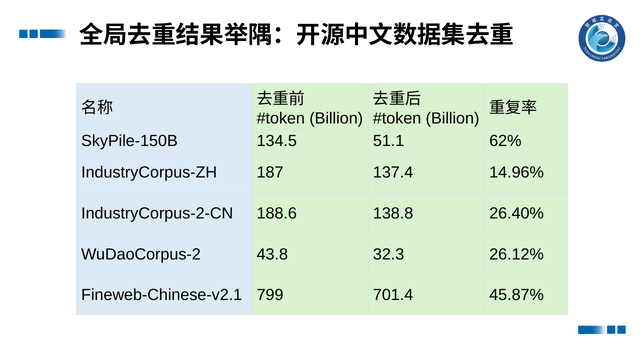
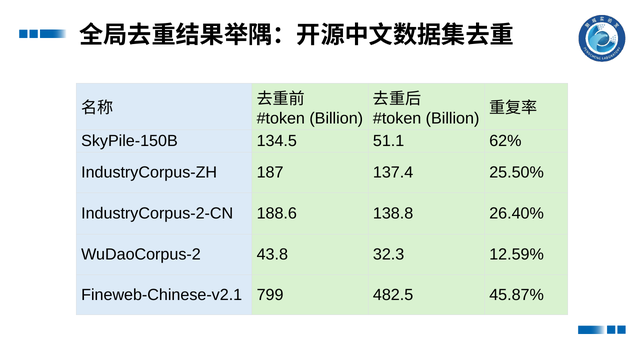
14.96%: 14.96% -> 25.50%
26.12%: 26.12% -> 12.59%
701.4: 701.4 -> 482.5
